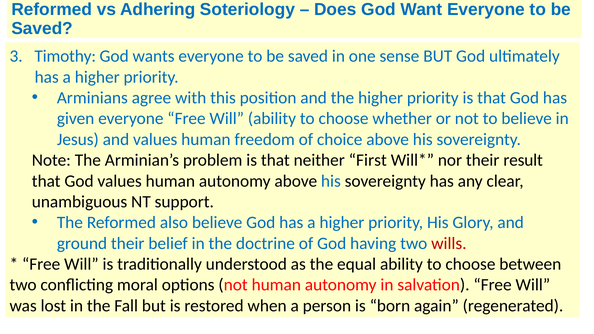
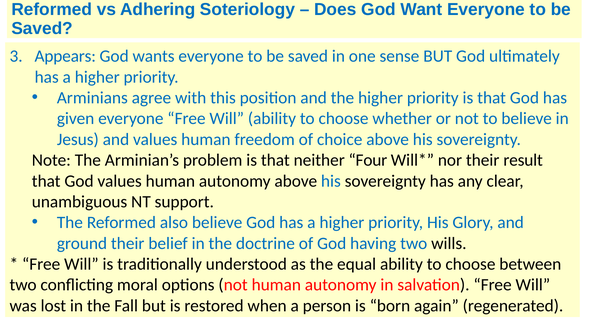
Timothy: Timothy -> Appears
First: First -> Four
wills colour: red -> black
